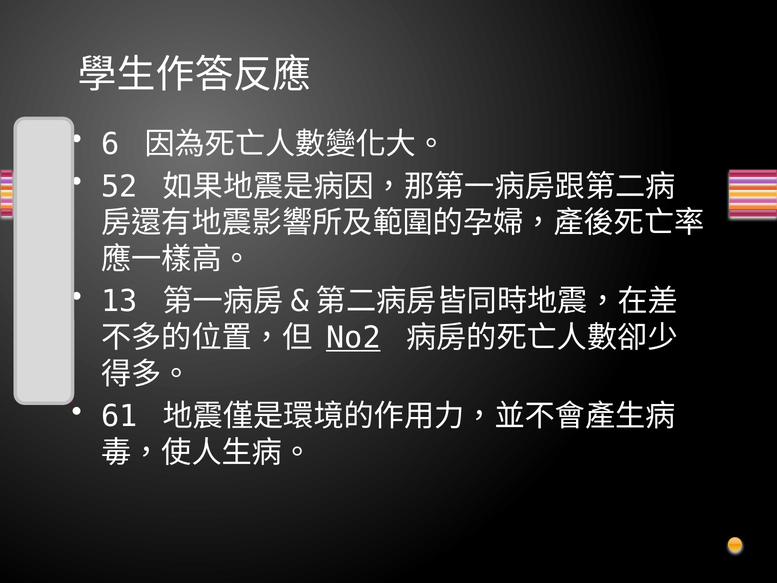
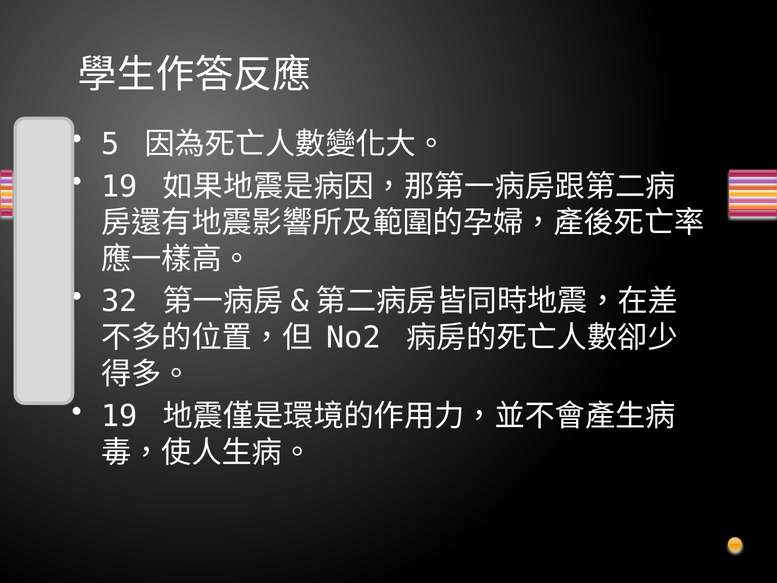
6: 6 -> 5
52 at (119, 186): 52 -> 19
13: 13 -> 32
No2 underline: present -> none
61 at (119, 416): 61 -> 19
